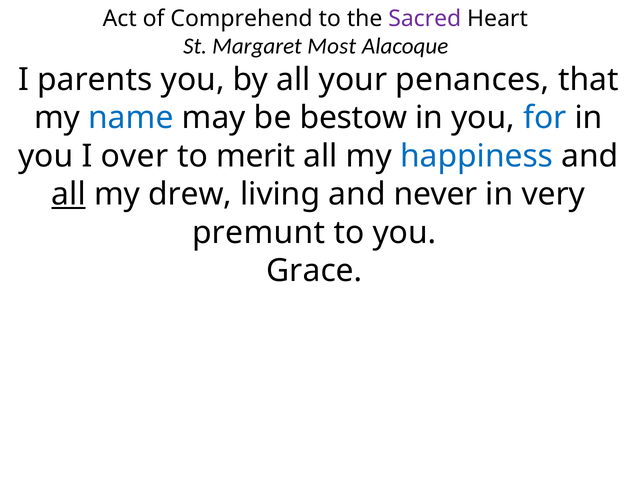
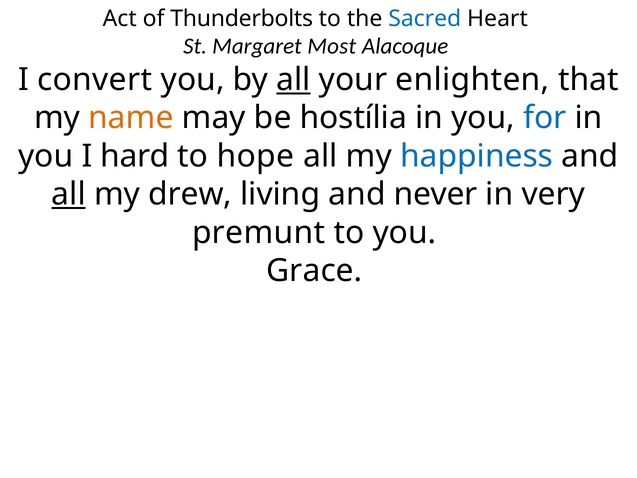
Comprehend: Comprehend -> Thunderbolts
Sacred colour: purple -> blue
parents: parents -> convert
all at (293, 80) underline: none -> present
penances: penances -> enlighten
name colour: blue -> orange
bestow: bestow -> hostília
over: over -> hard
merit: merit -> hope
